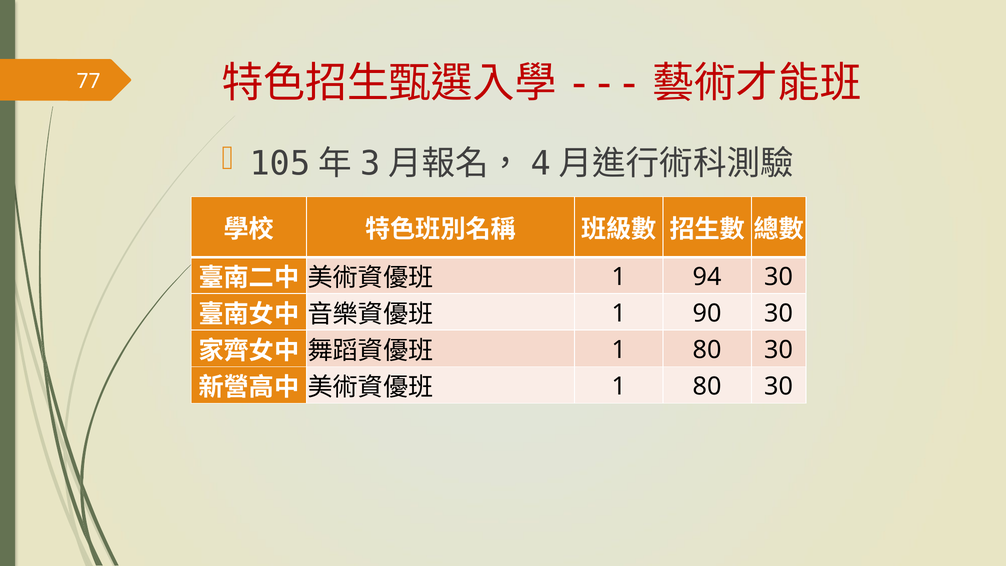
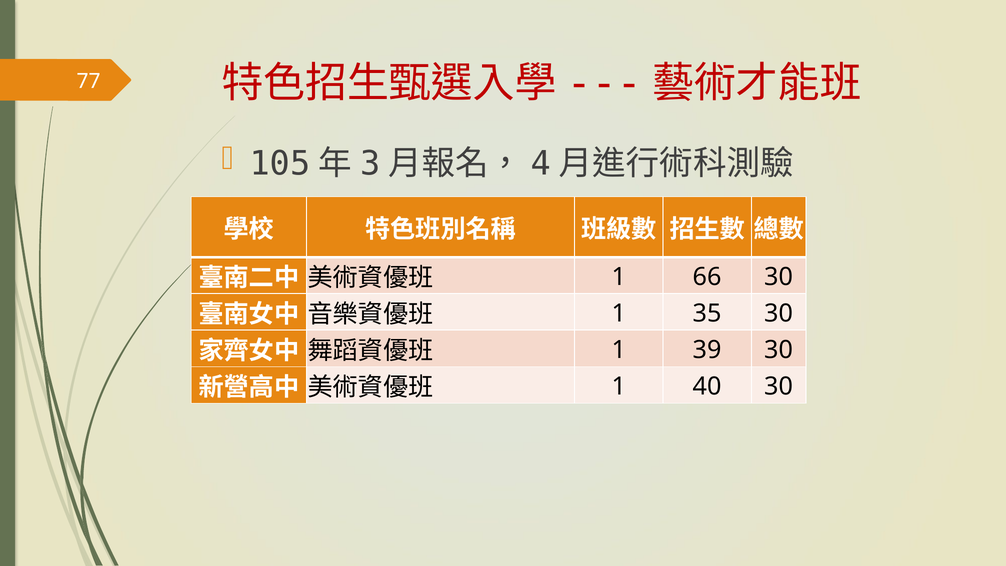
94: 94 -> 66
90: 90 -> 35
80 at (707, 350): 80 -> 39
80 at (707, 386): 80 -> 40
